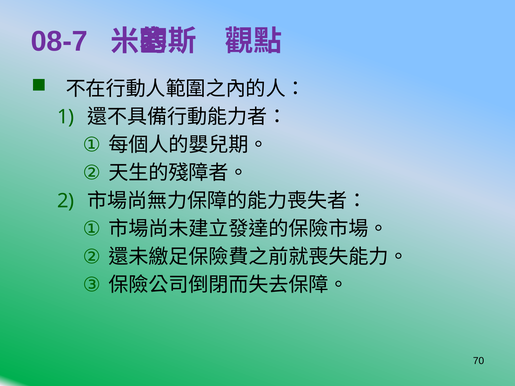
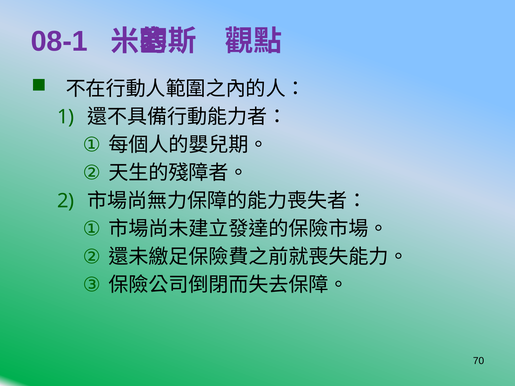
08-7: 08-7 -> 08-1
